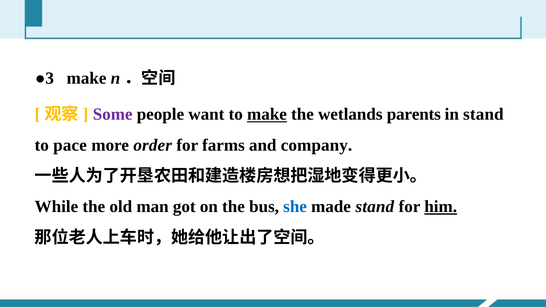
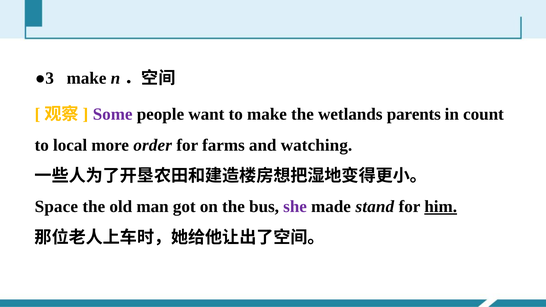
make at (267, 114) underline: present -> none
in stand: stand -> count
pace: pace -> local
company: company -> watching
While: While -> Space
she colour: blue -> purple
